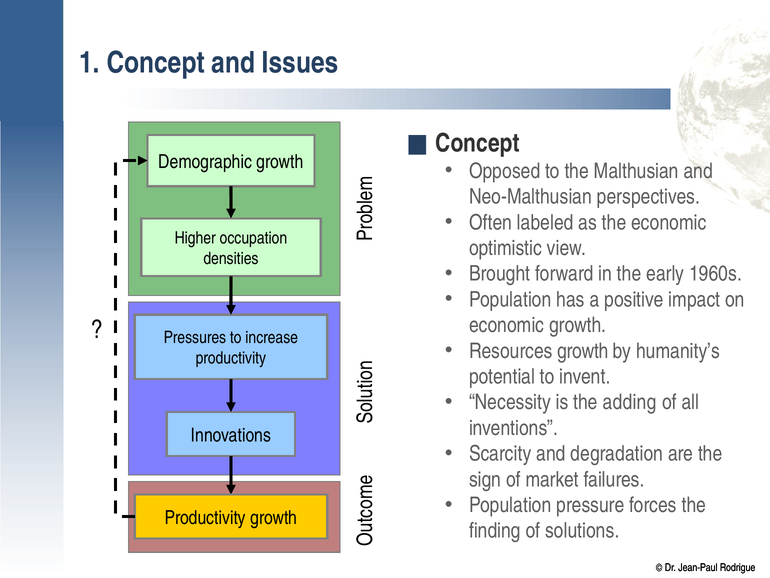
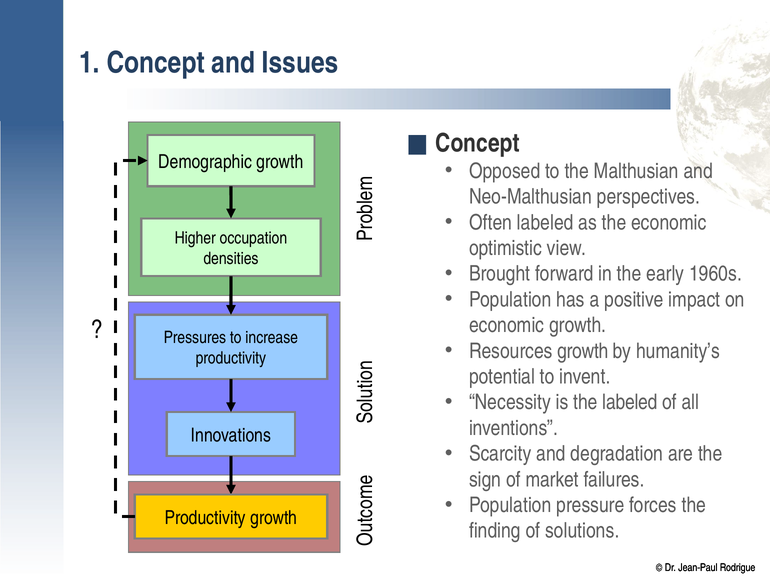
the adding: adding -> labeled
